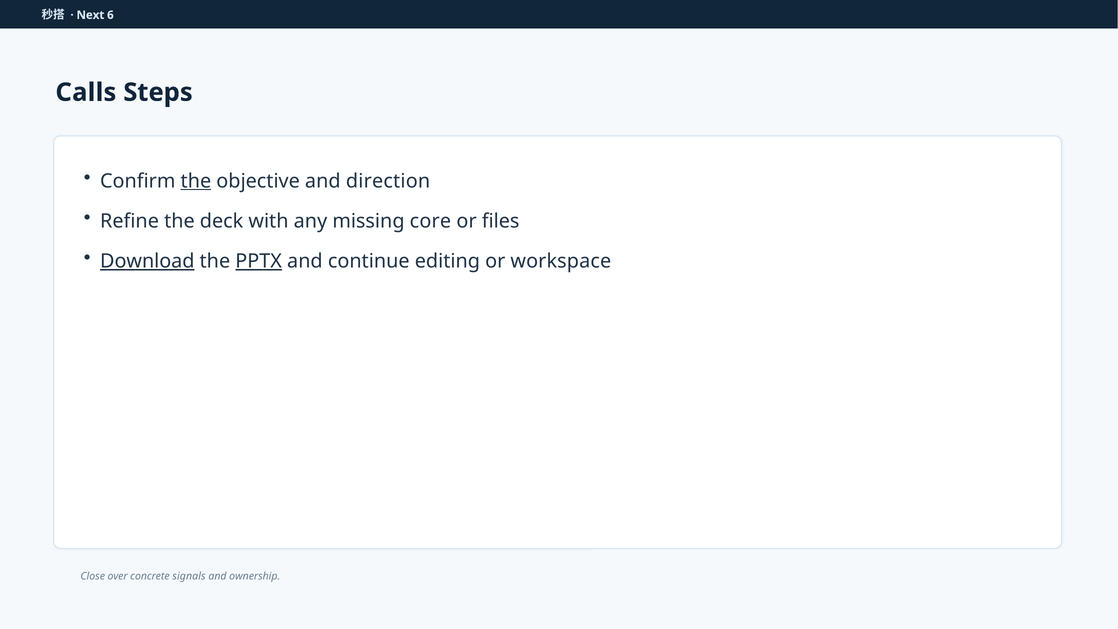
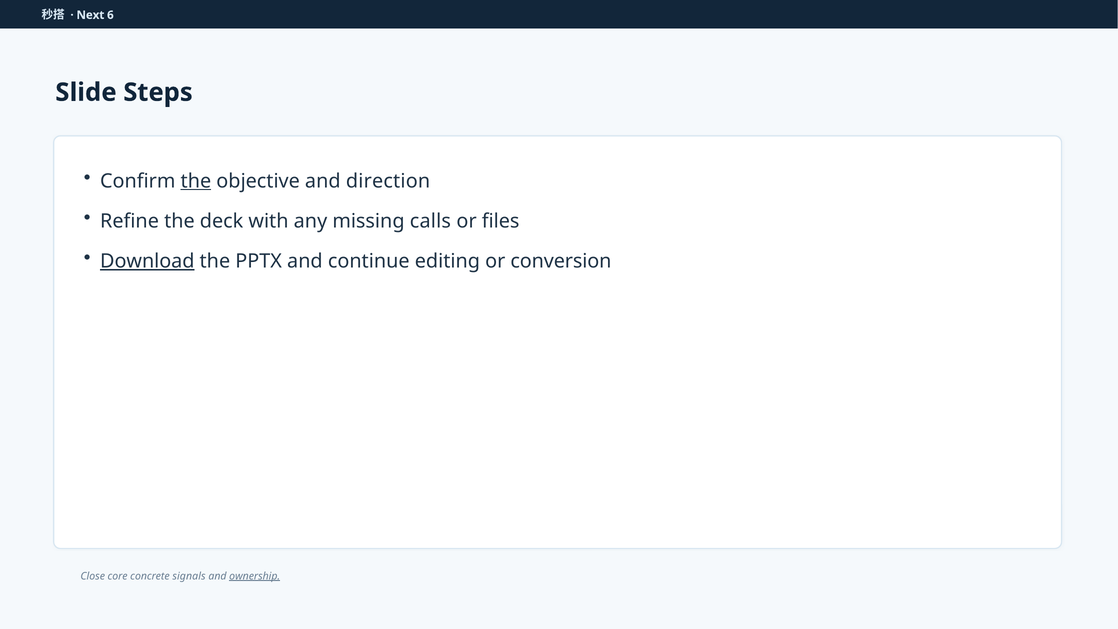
Calls: Calls -> Slide
core: core -> calls
PPTX underline: present -> none
workspace: workspace -> conversion
over: over -> core
ownership underline: none -> present
